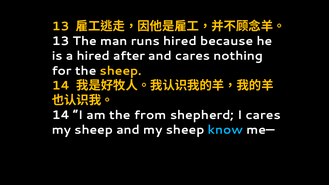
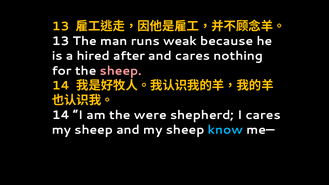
runs hired: hired -> weak
sheep at (121, 71) colour: yellow -> pink
from: from -> were
